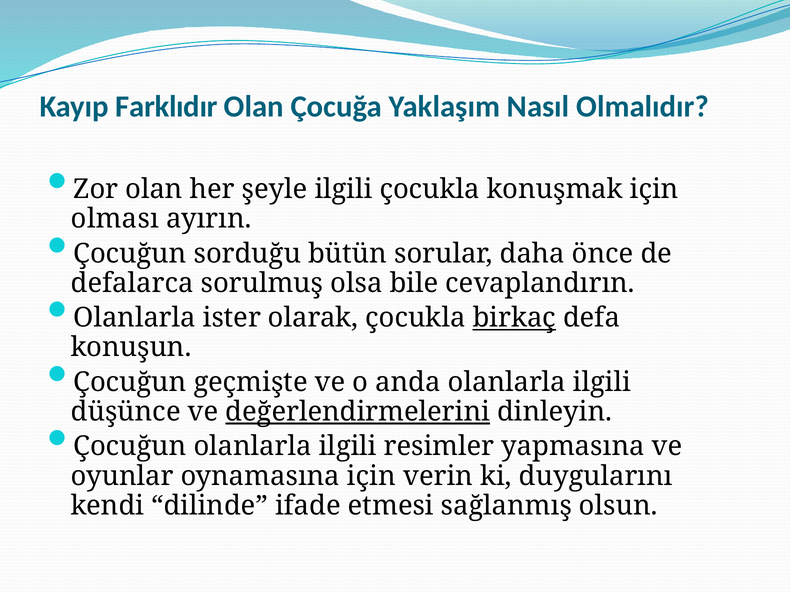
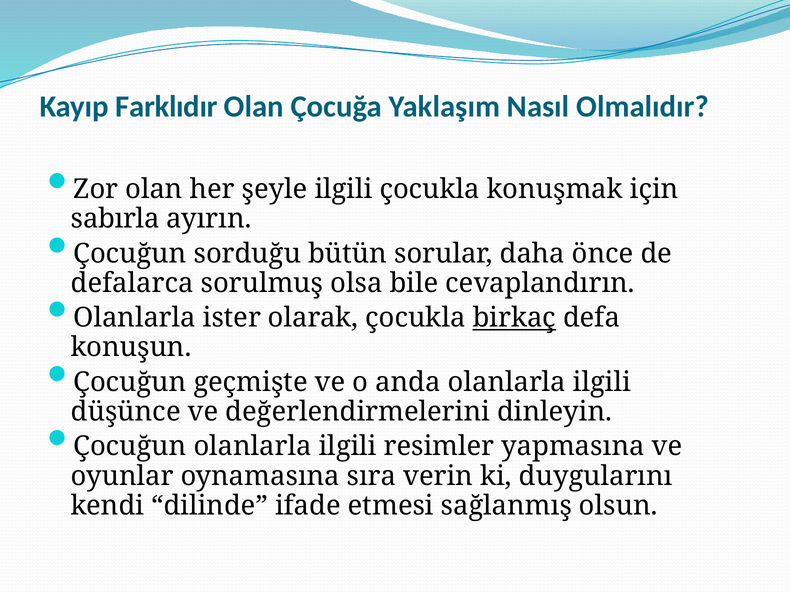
olması: olması -> sabırla
değerlendirmelerini underline: present -> none
oynamasına için: için -> sıra
